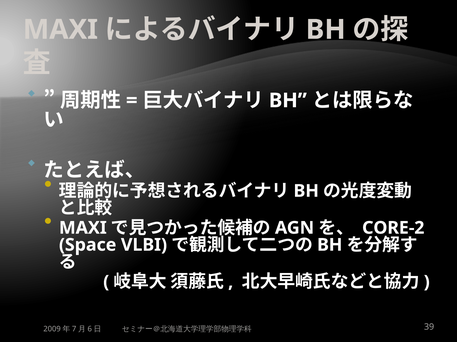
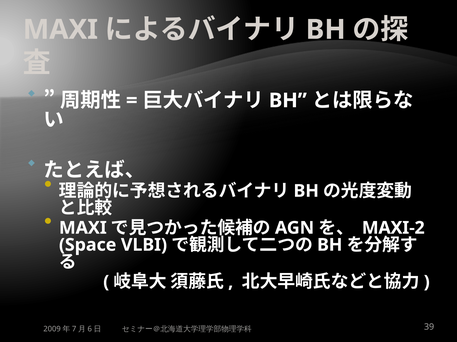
CORE-2: CORE-2 -> MAXI-2
